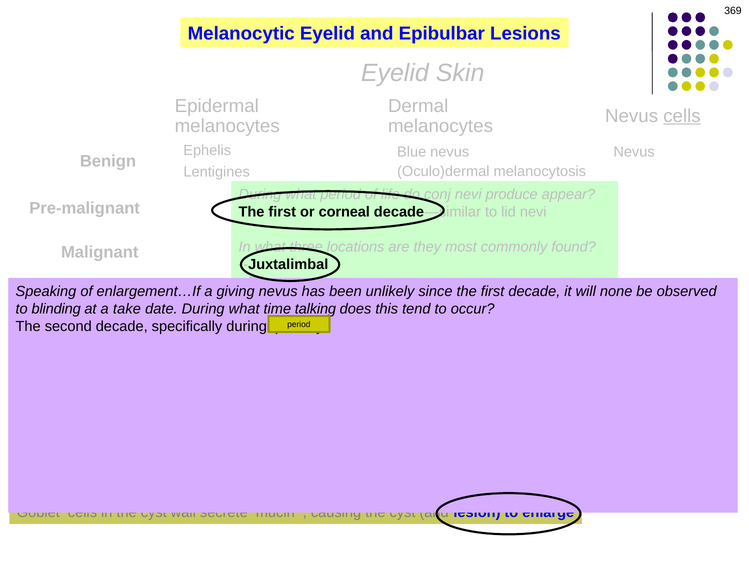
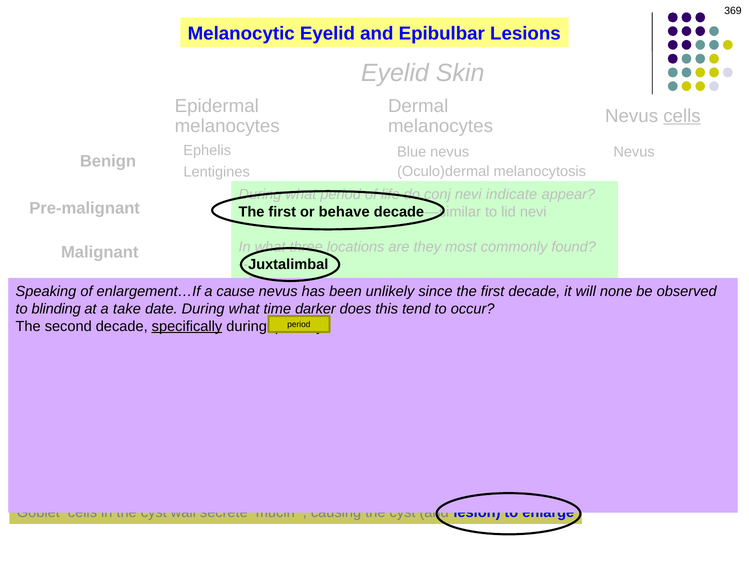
produce: produce -> indicate
corneal: corneal -> behave
a giving: giving -> cause
talking: talking -> darker
specifically underline: none -> present
